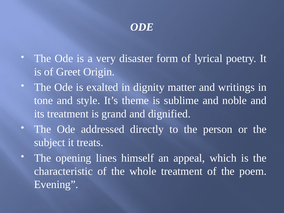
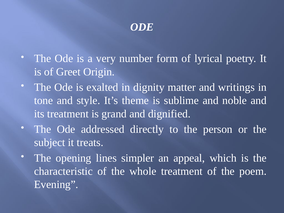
disaster: disaster -> number
himself: himself -> simpler
